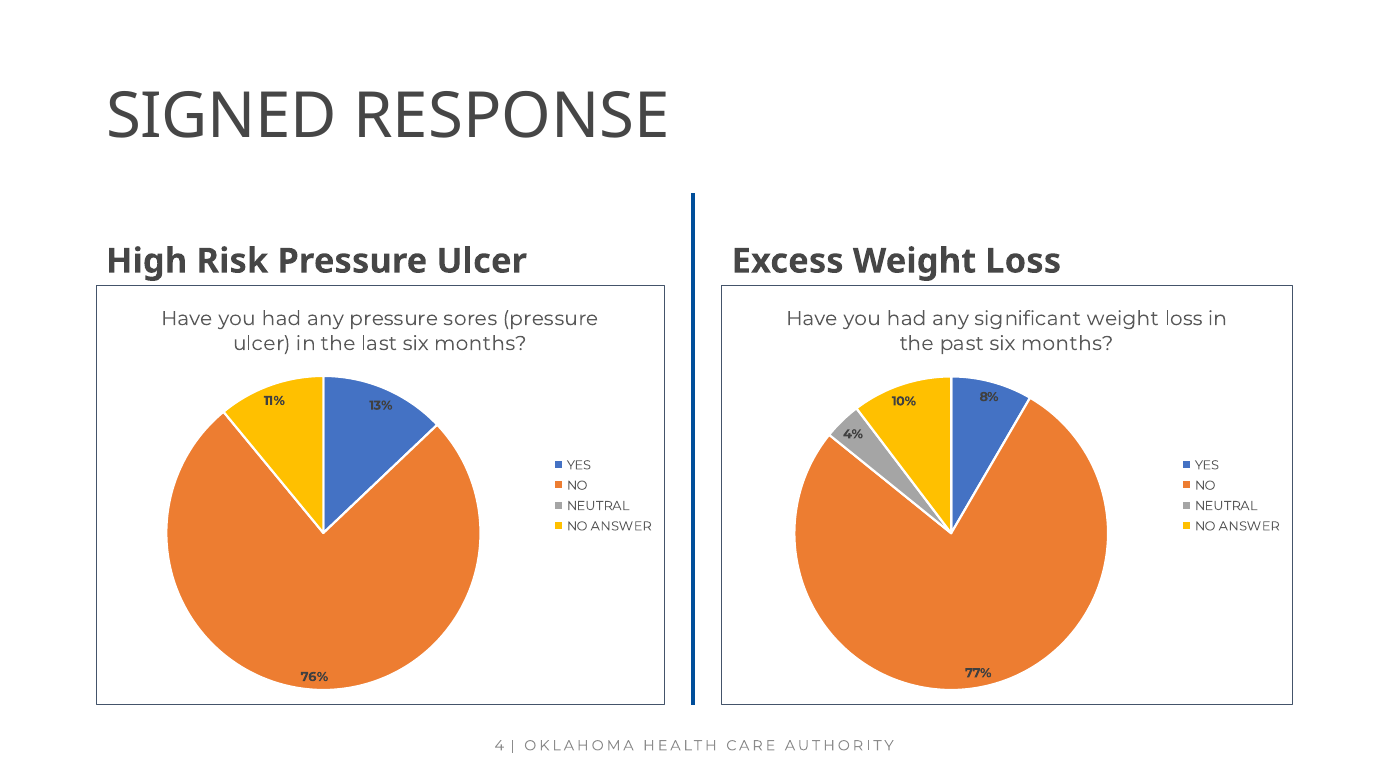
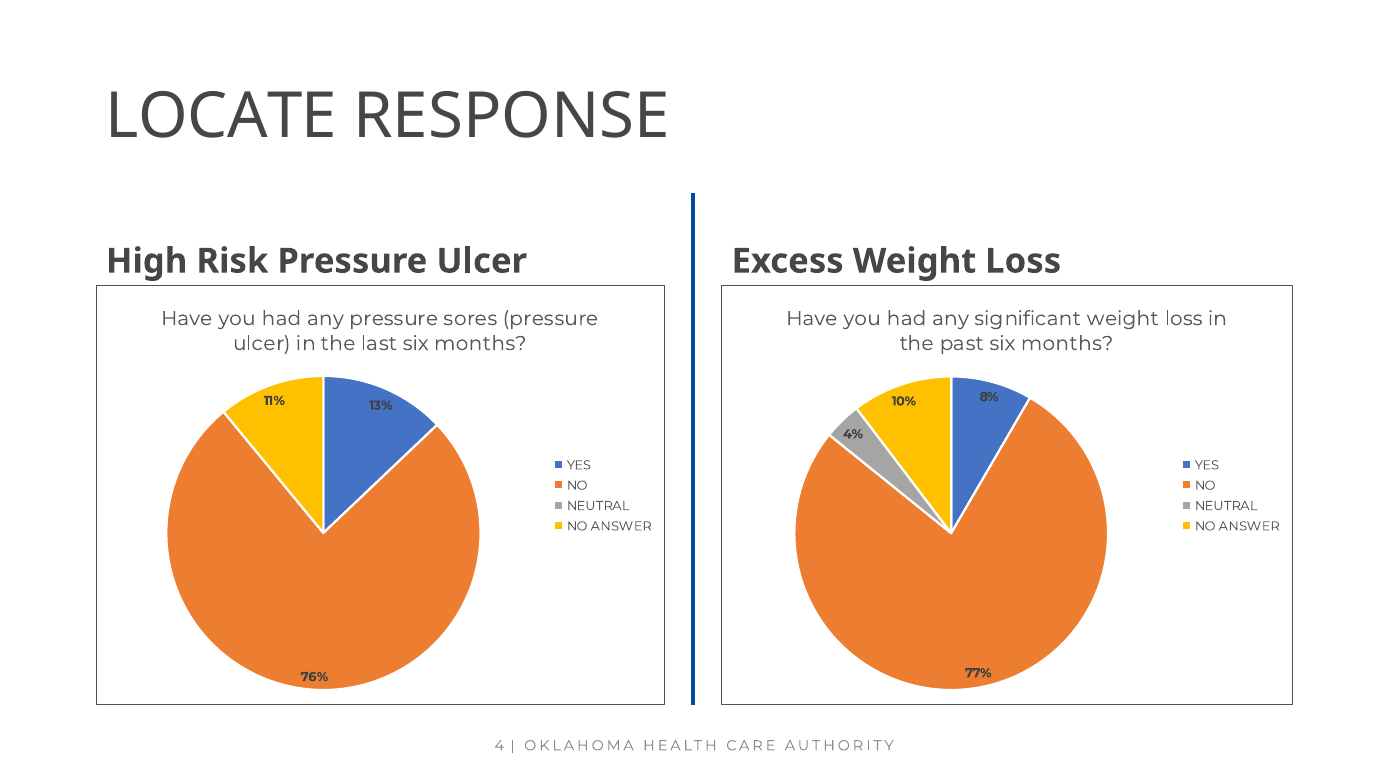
SIGNED: SIGNED -> LOCATE
